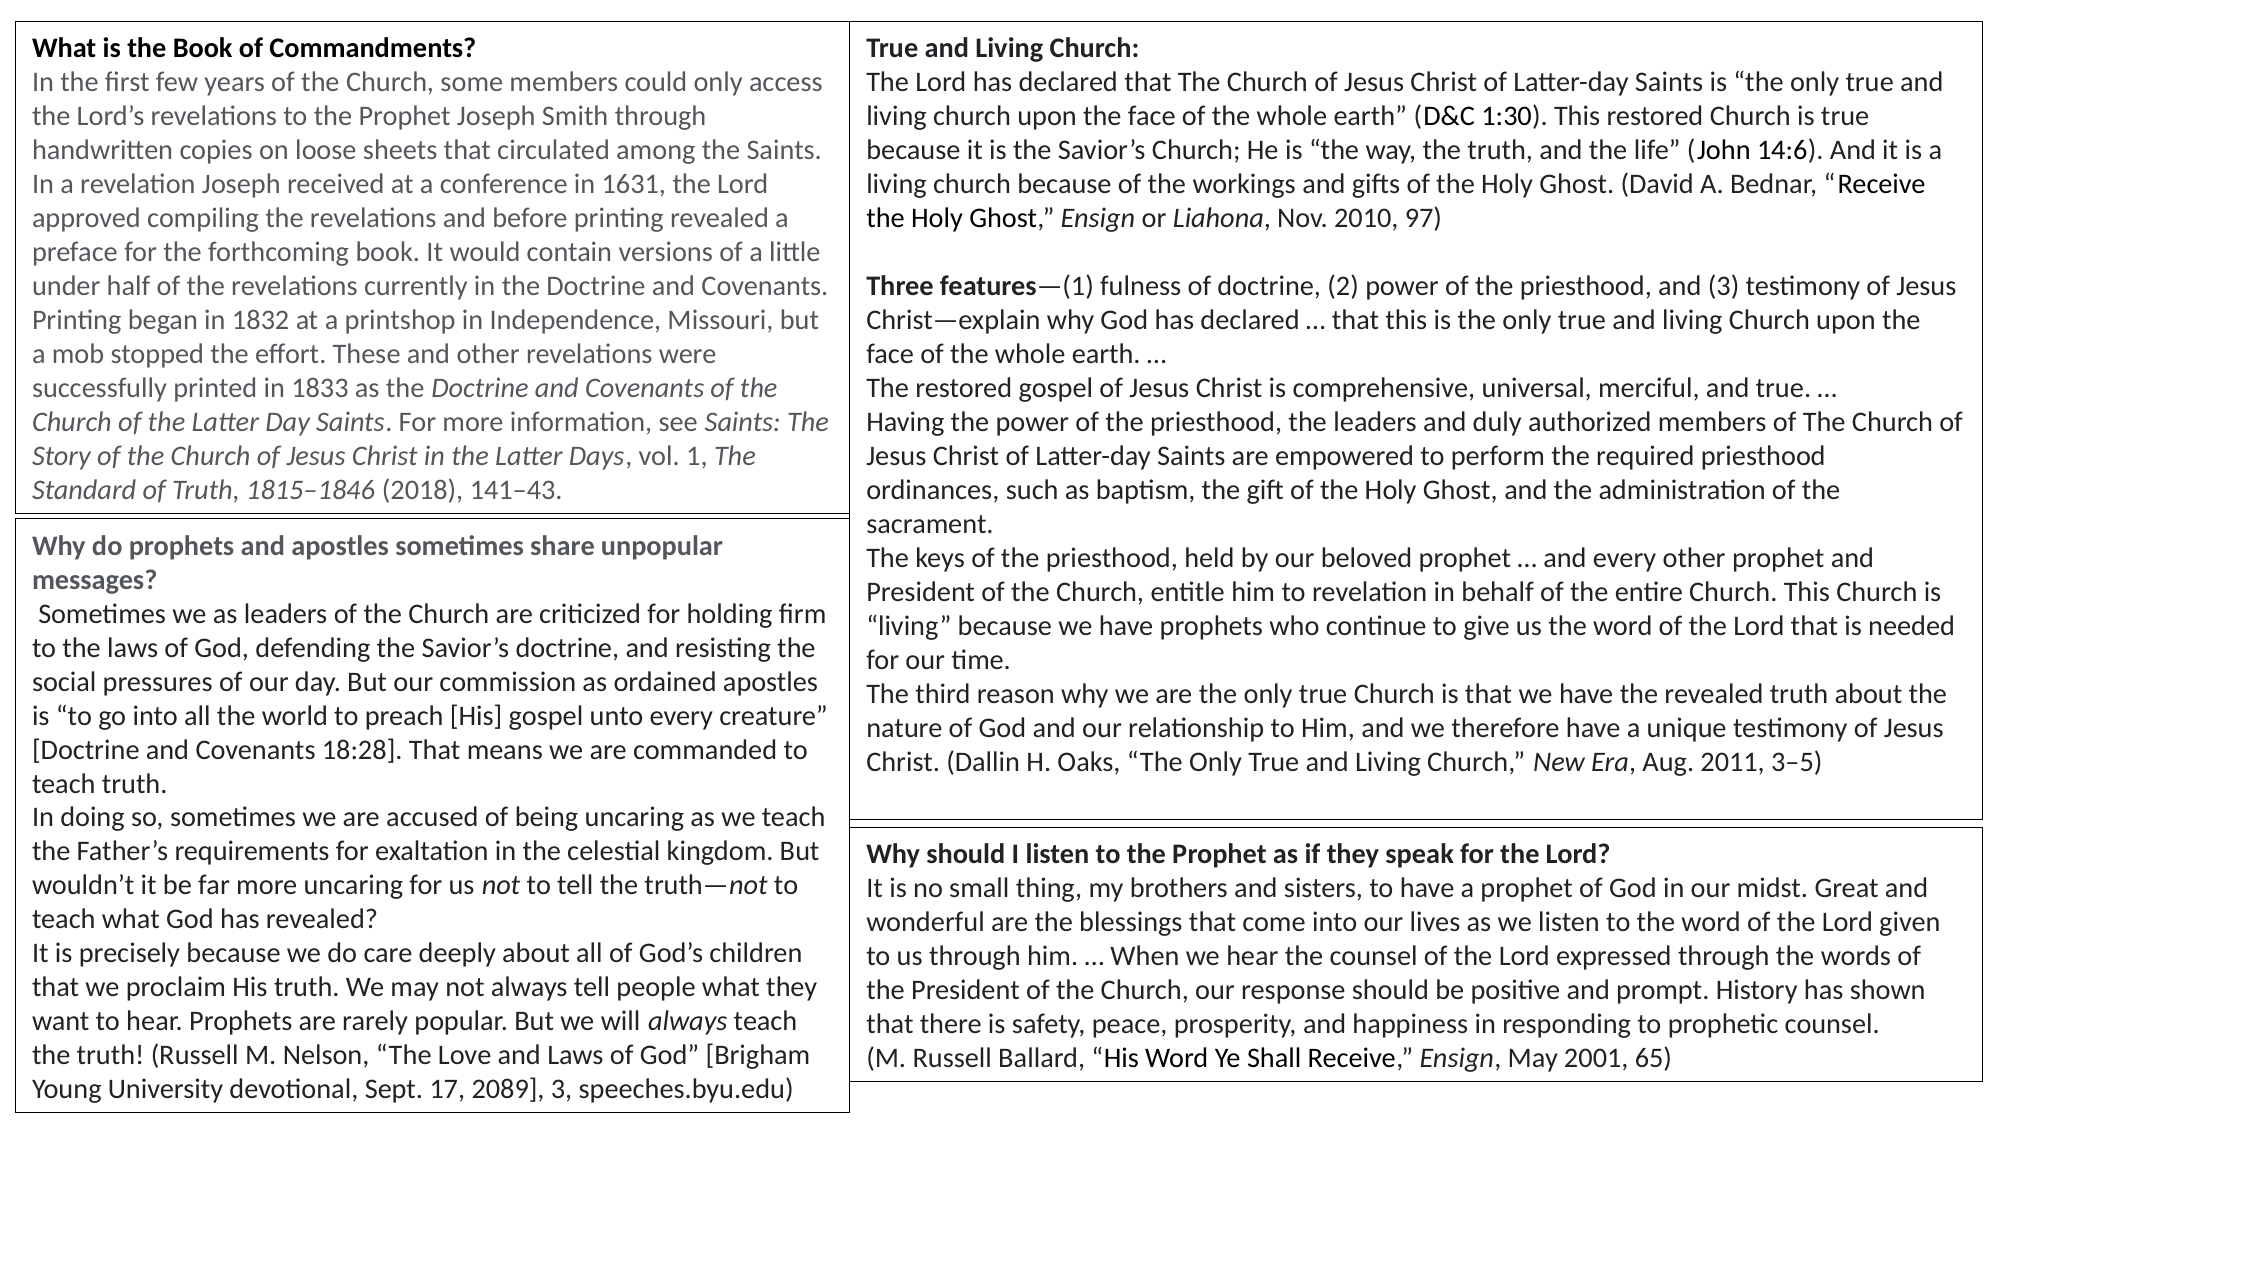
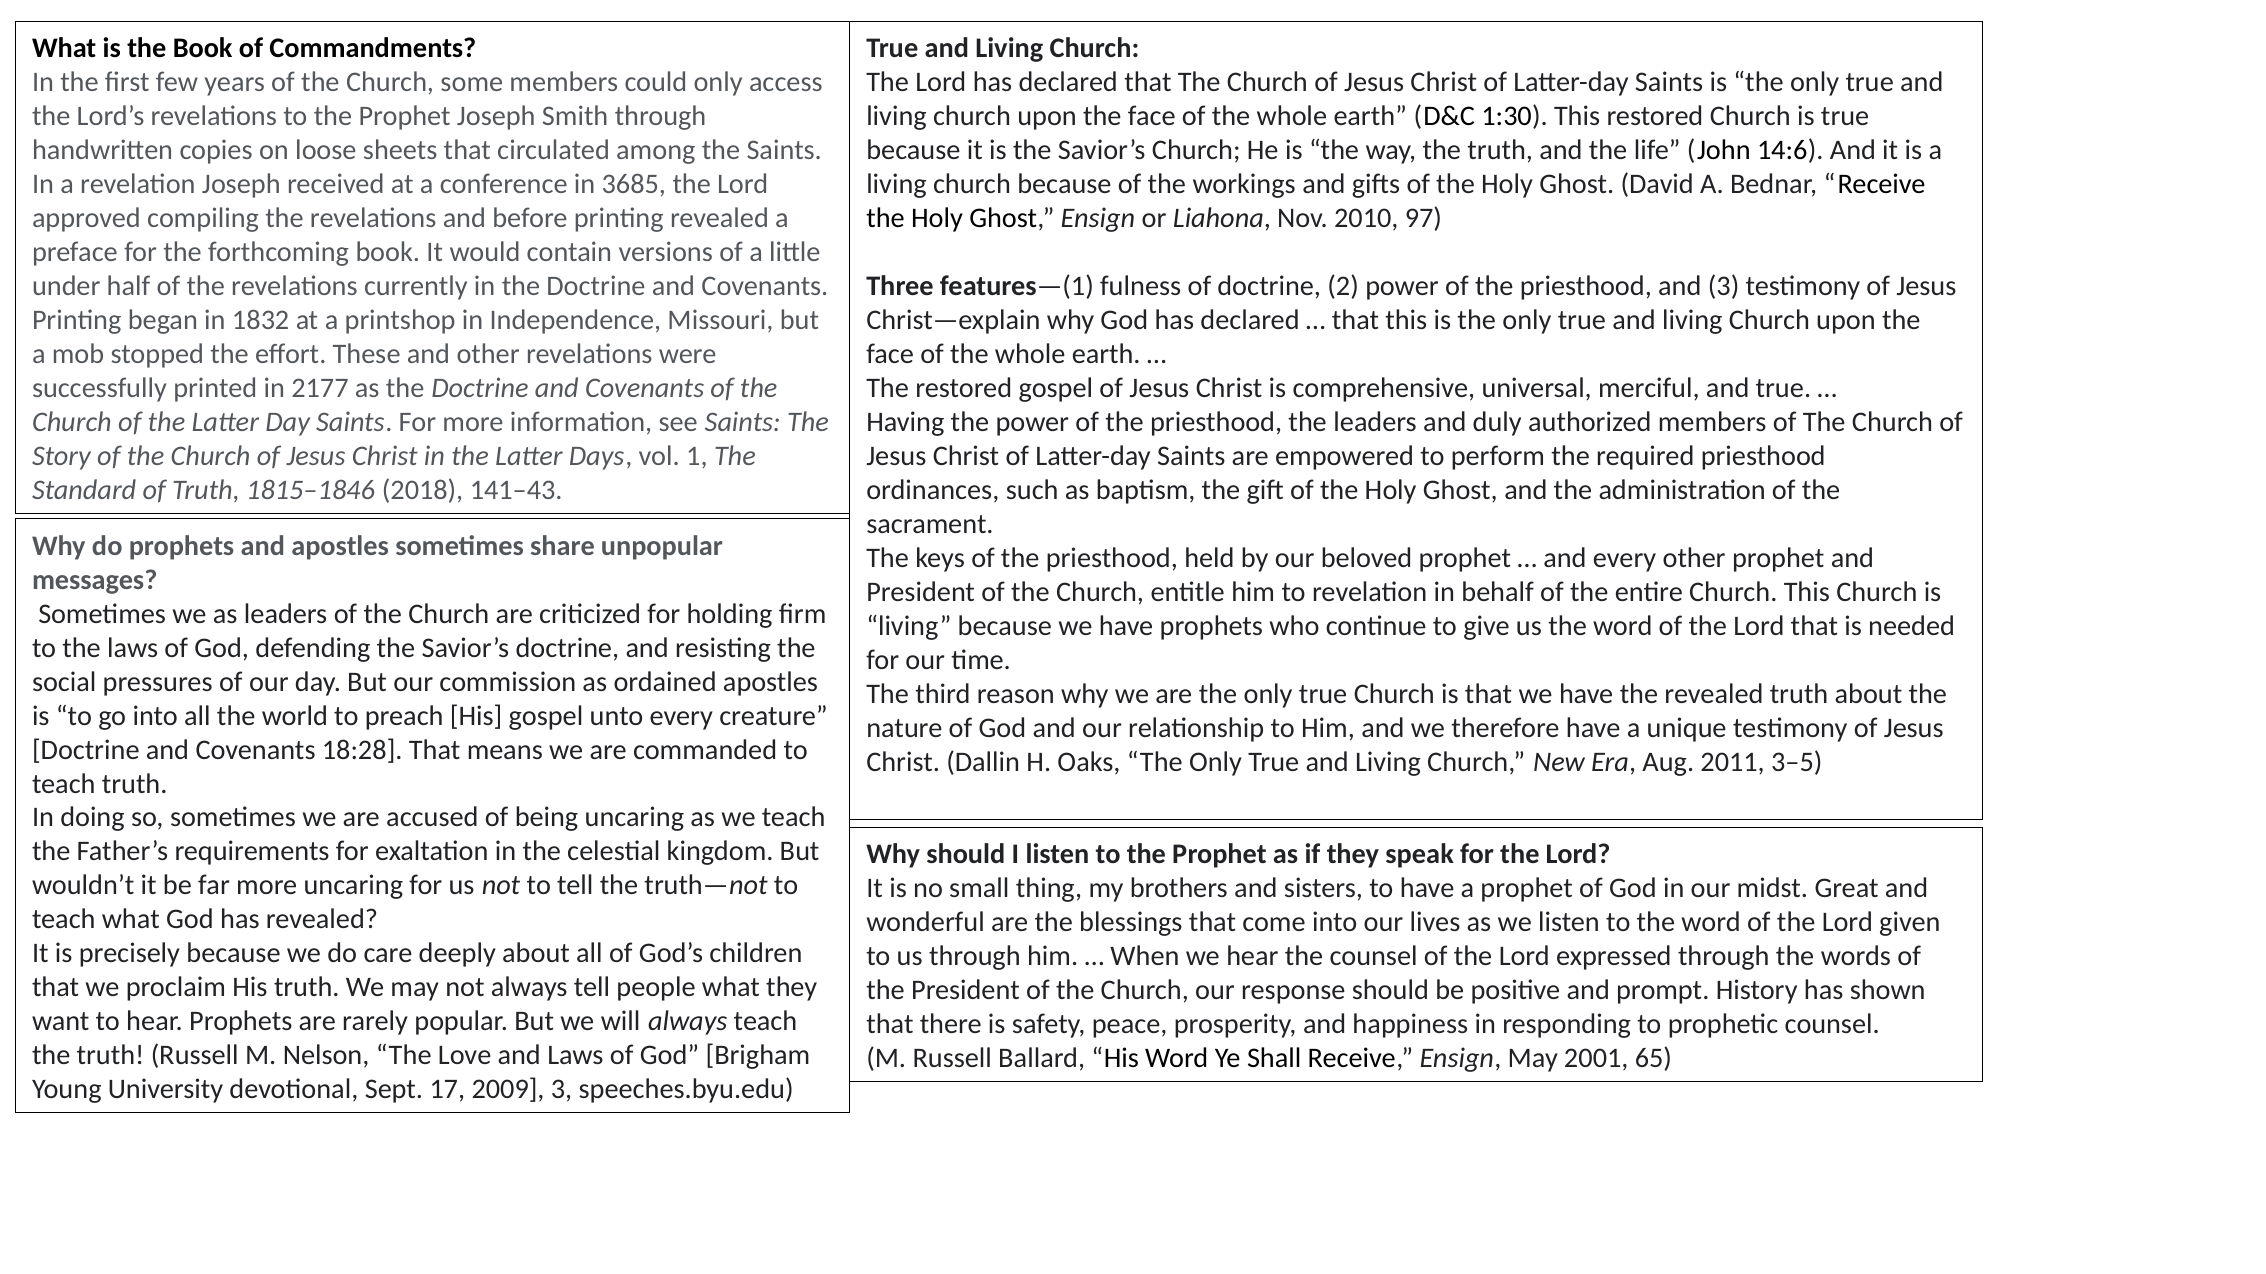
1631: 1631 -> 3685
1833: 1833 -> 2177
2089: 2089 -> 2009
